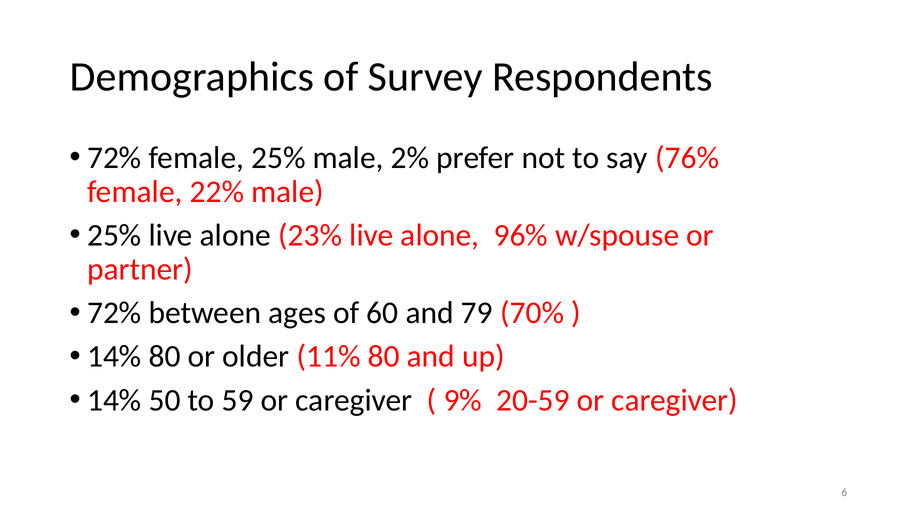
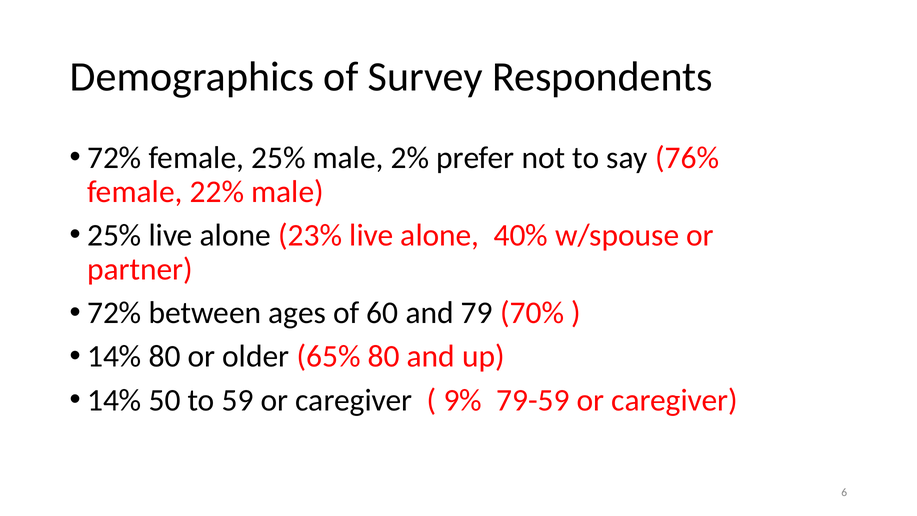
96%: 96% -> 40%
11%: 11% -> 65%
20-59: 20-59 -> 79-59
